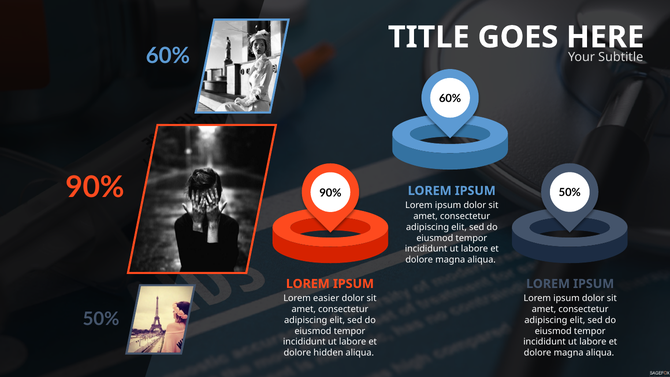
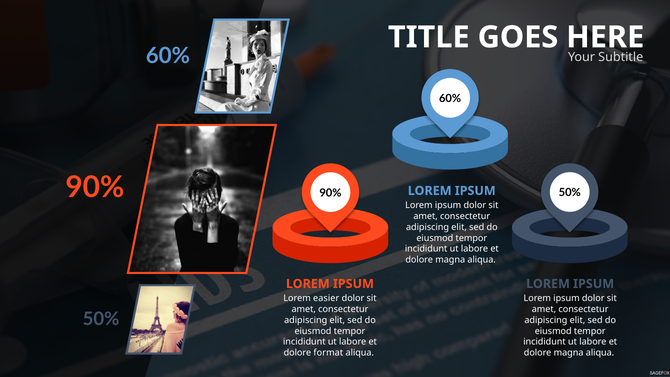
hidden: hidden -> format
